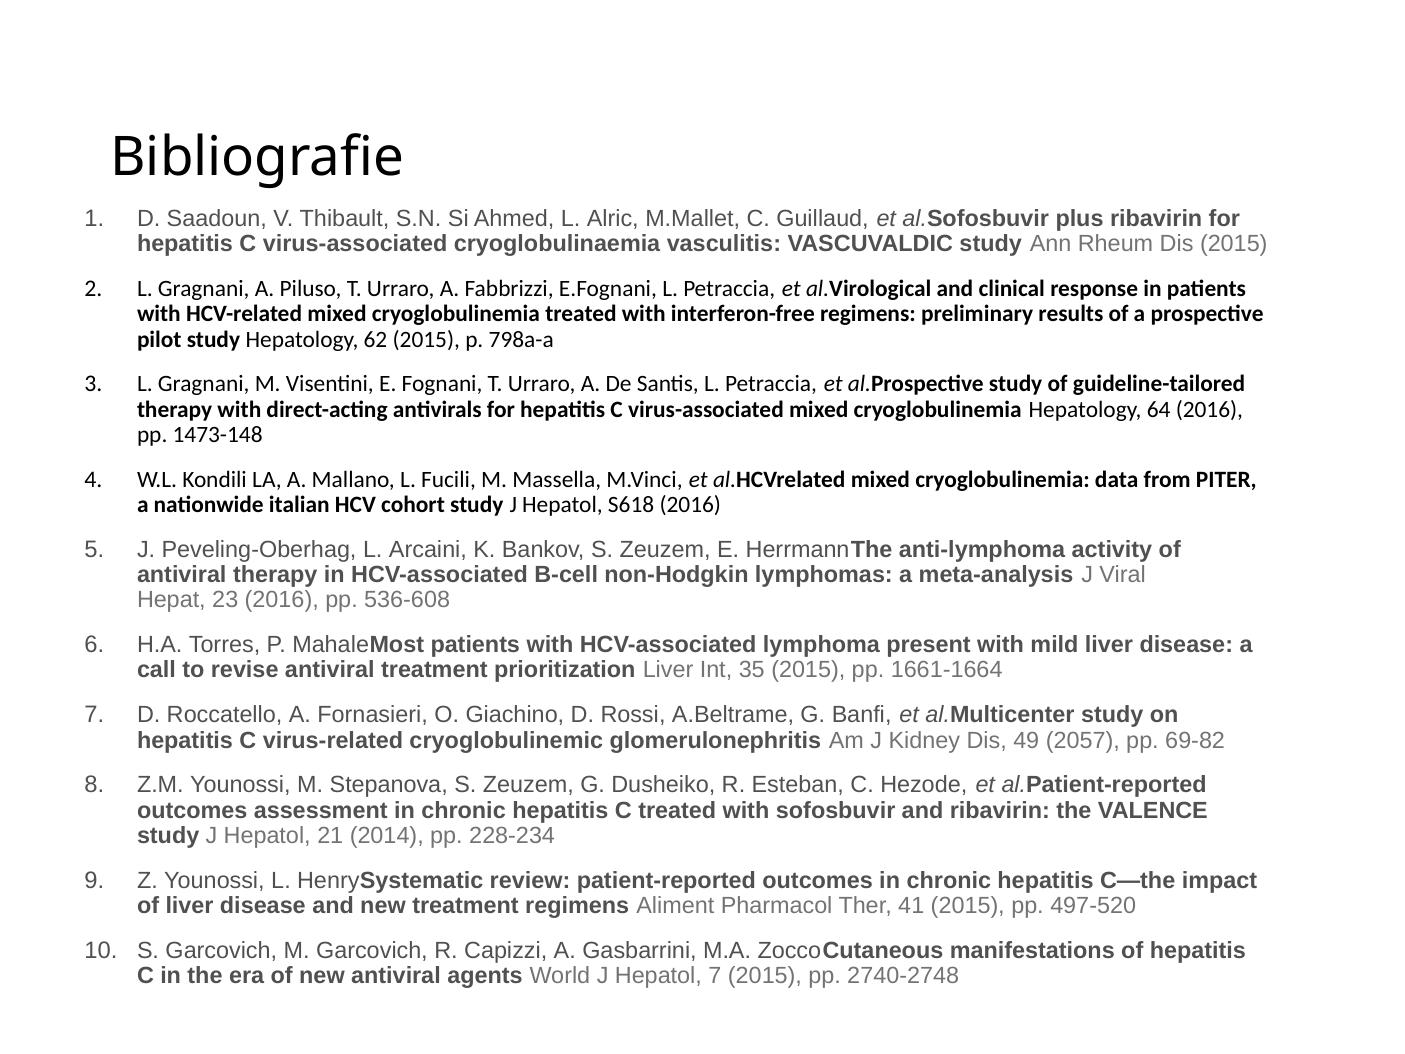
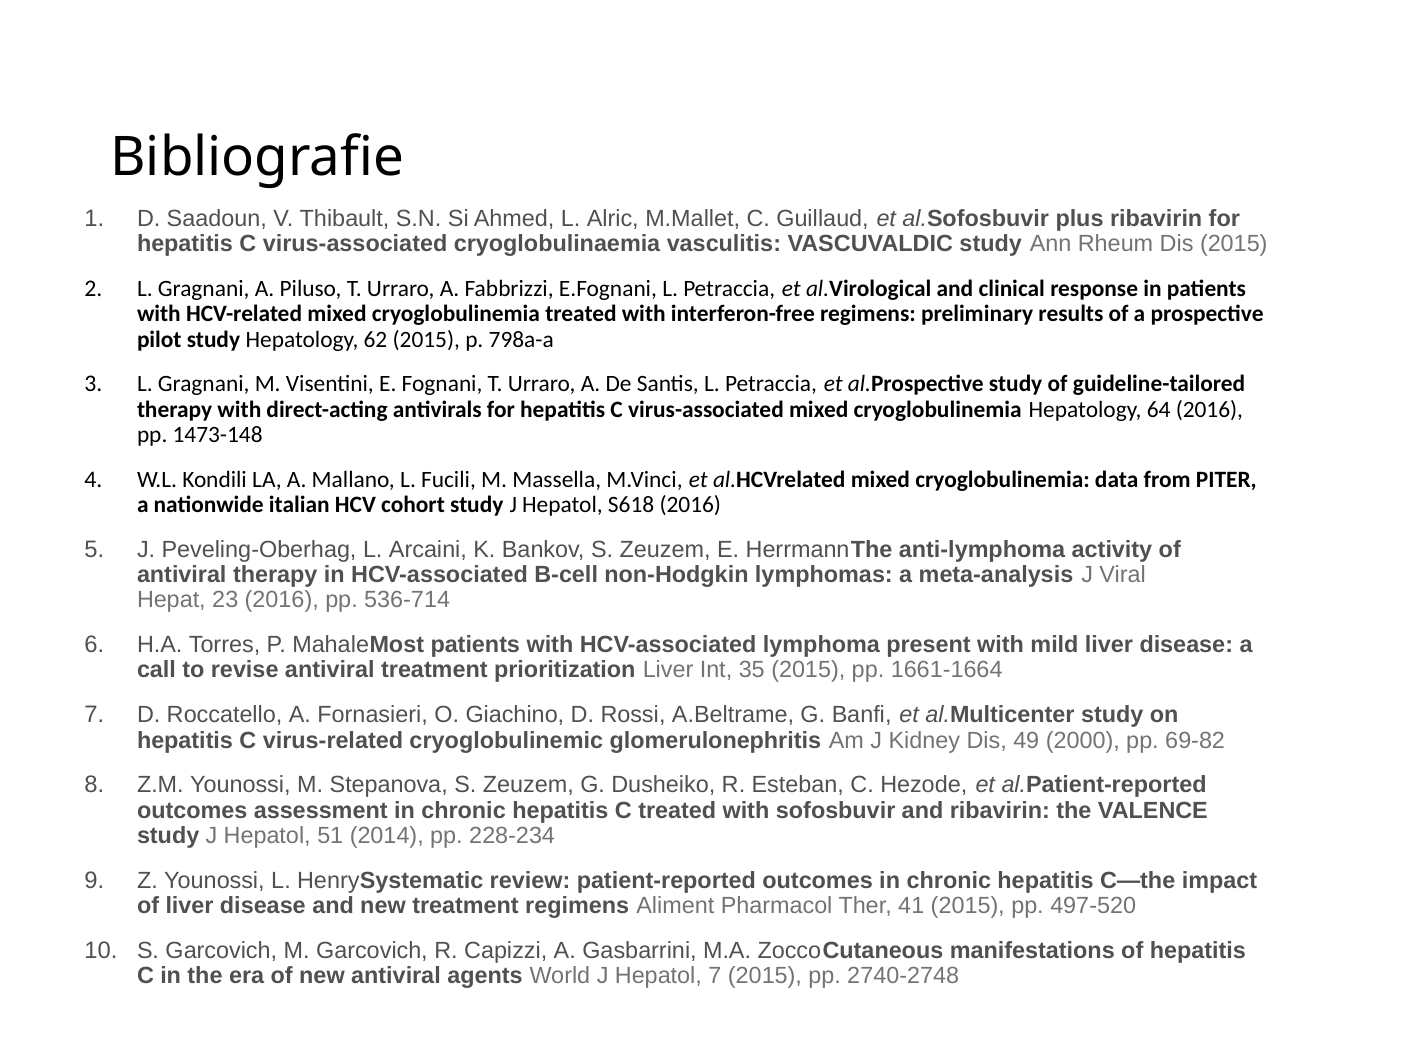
536-608: 536-608 -> 536-714
2057: 2057 -> 2000
21: 21 -> 51
